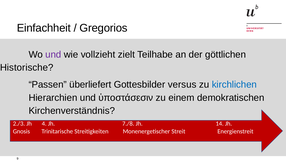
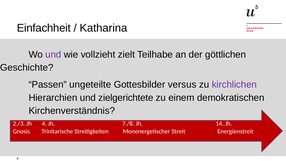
Gregorios: Gregorios -> Katharina
Historische: Historische -> Geschichte
überliefert: überliefert -> ungeteilte
kirchlichen colour: blue -> purple
ὑποστάσεσιν: ὑποστάσεσιν -> zielgerichtete
